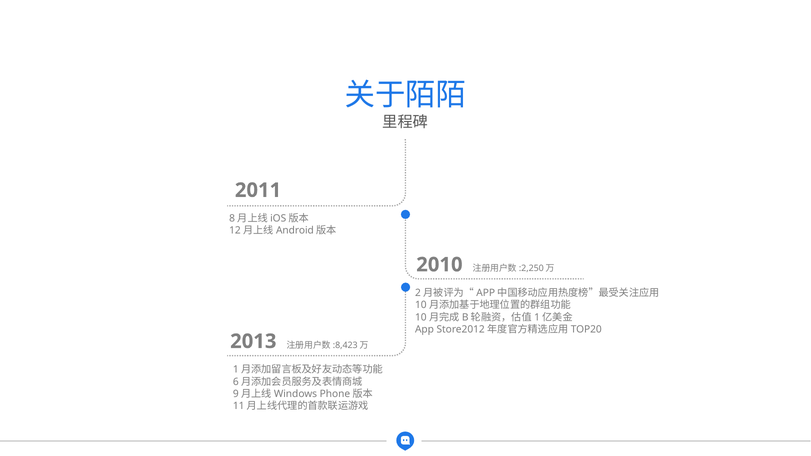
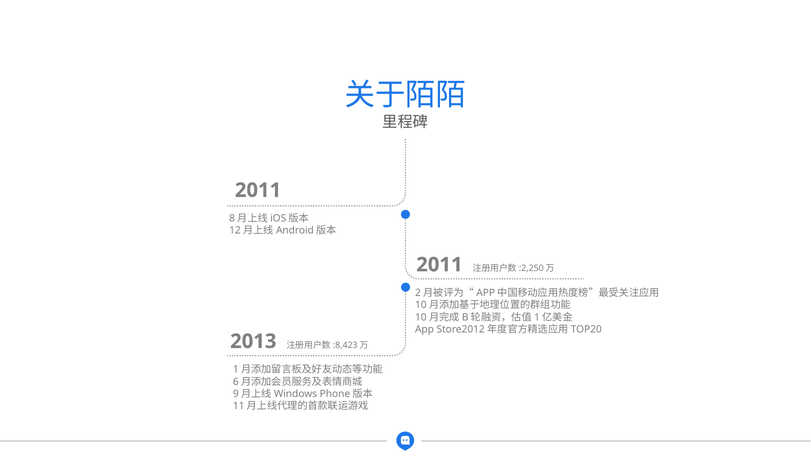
2010 at (439, 265): 2010 -> 2011
